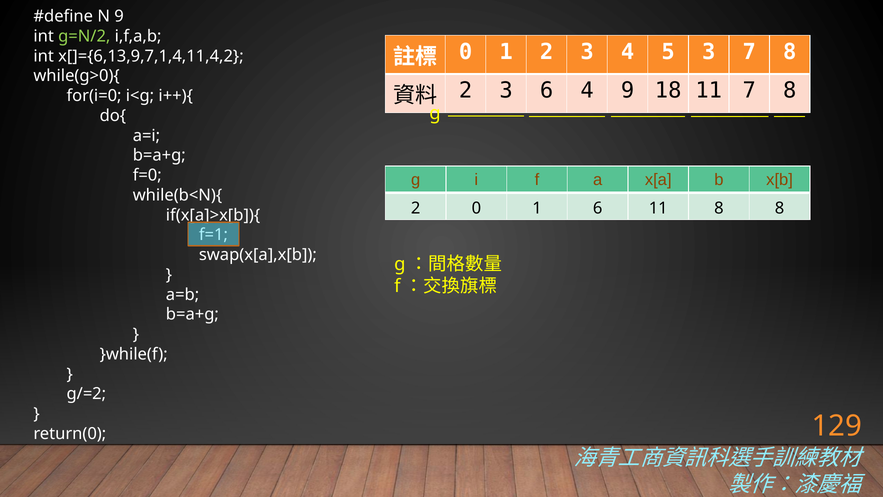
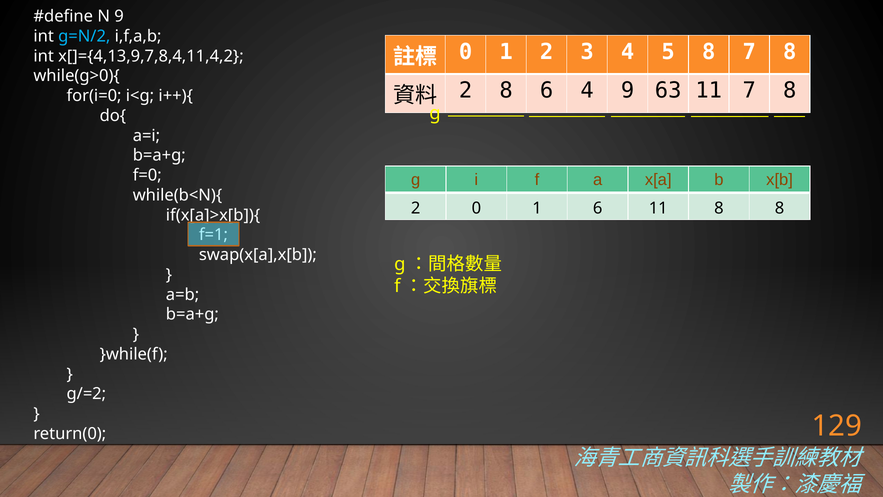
g=N/2 colour: light green -> light blue
5 3: 3 -> 8
x[]={6,13,9,7,1,4,11,4,2: x[]={6,13,9,7,1,4,11,4,2 -> x[]={4,13,9,7,8,4,11,4,2
3 at (506, 91): 3 -> 8
18: 18 -> 63
